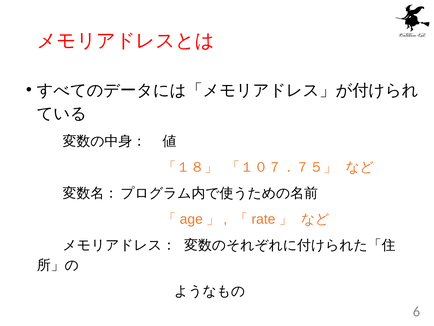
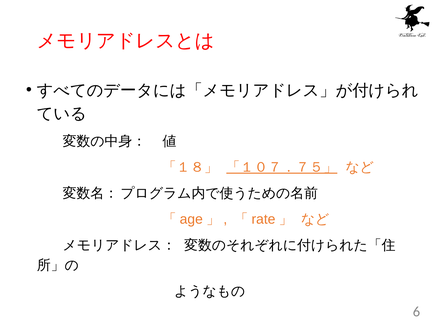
「１０７．７５」 underline: none -> present
